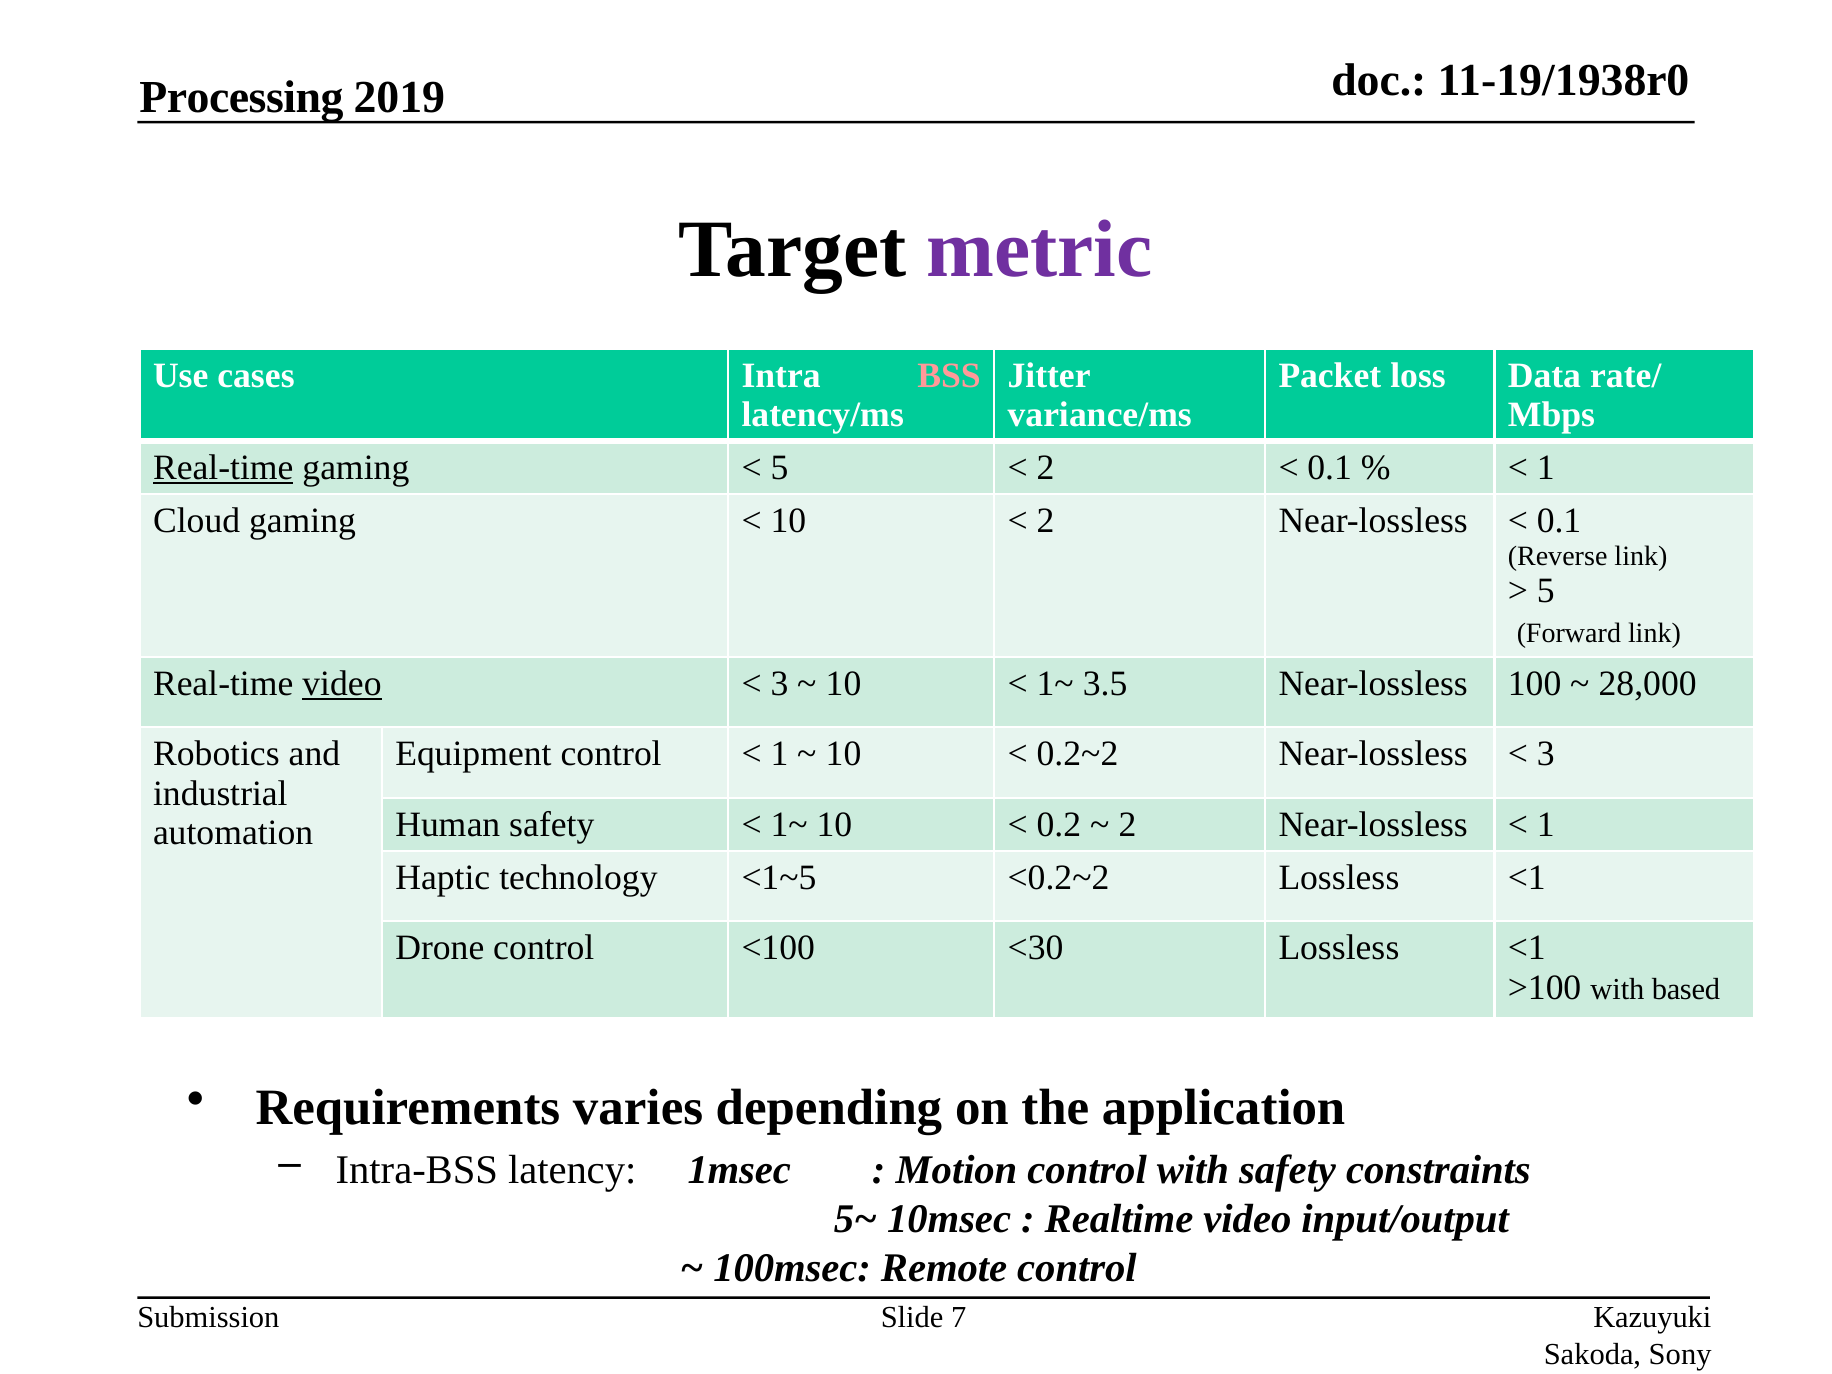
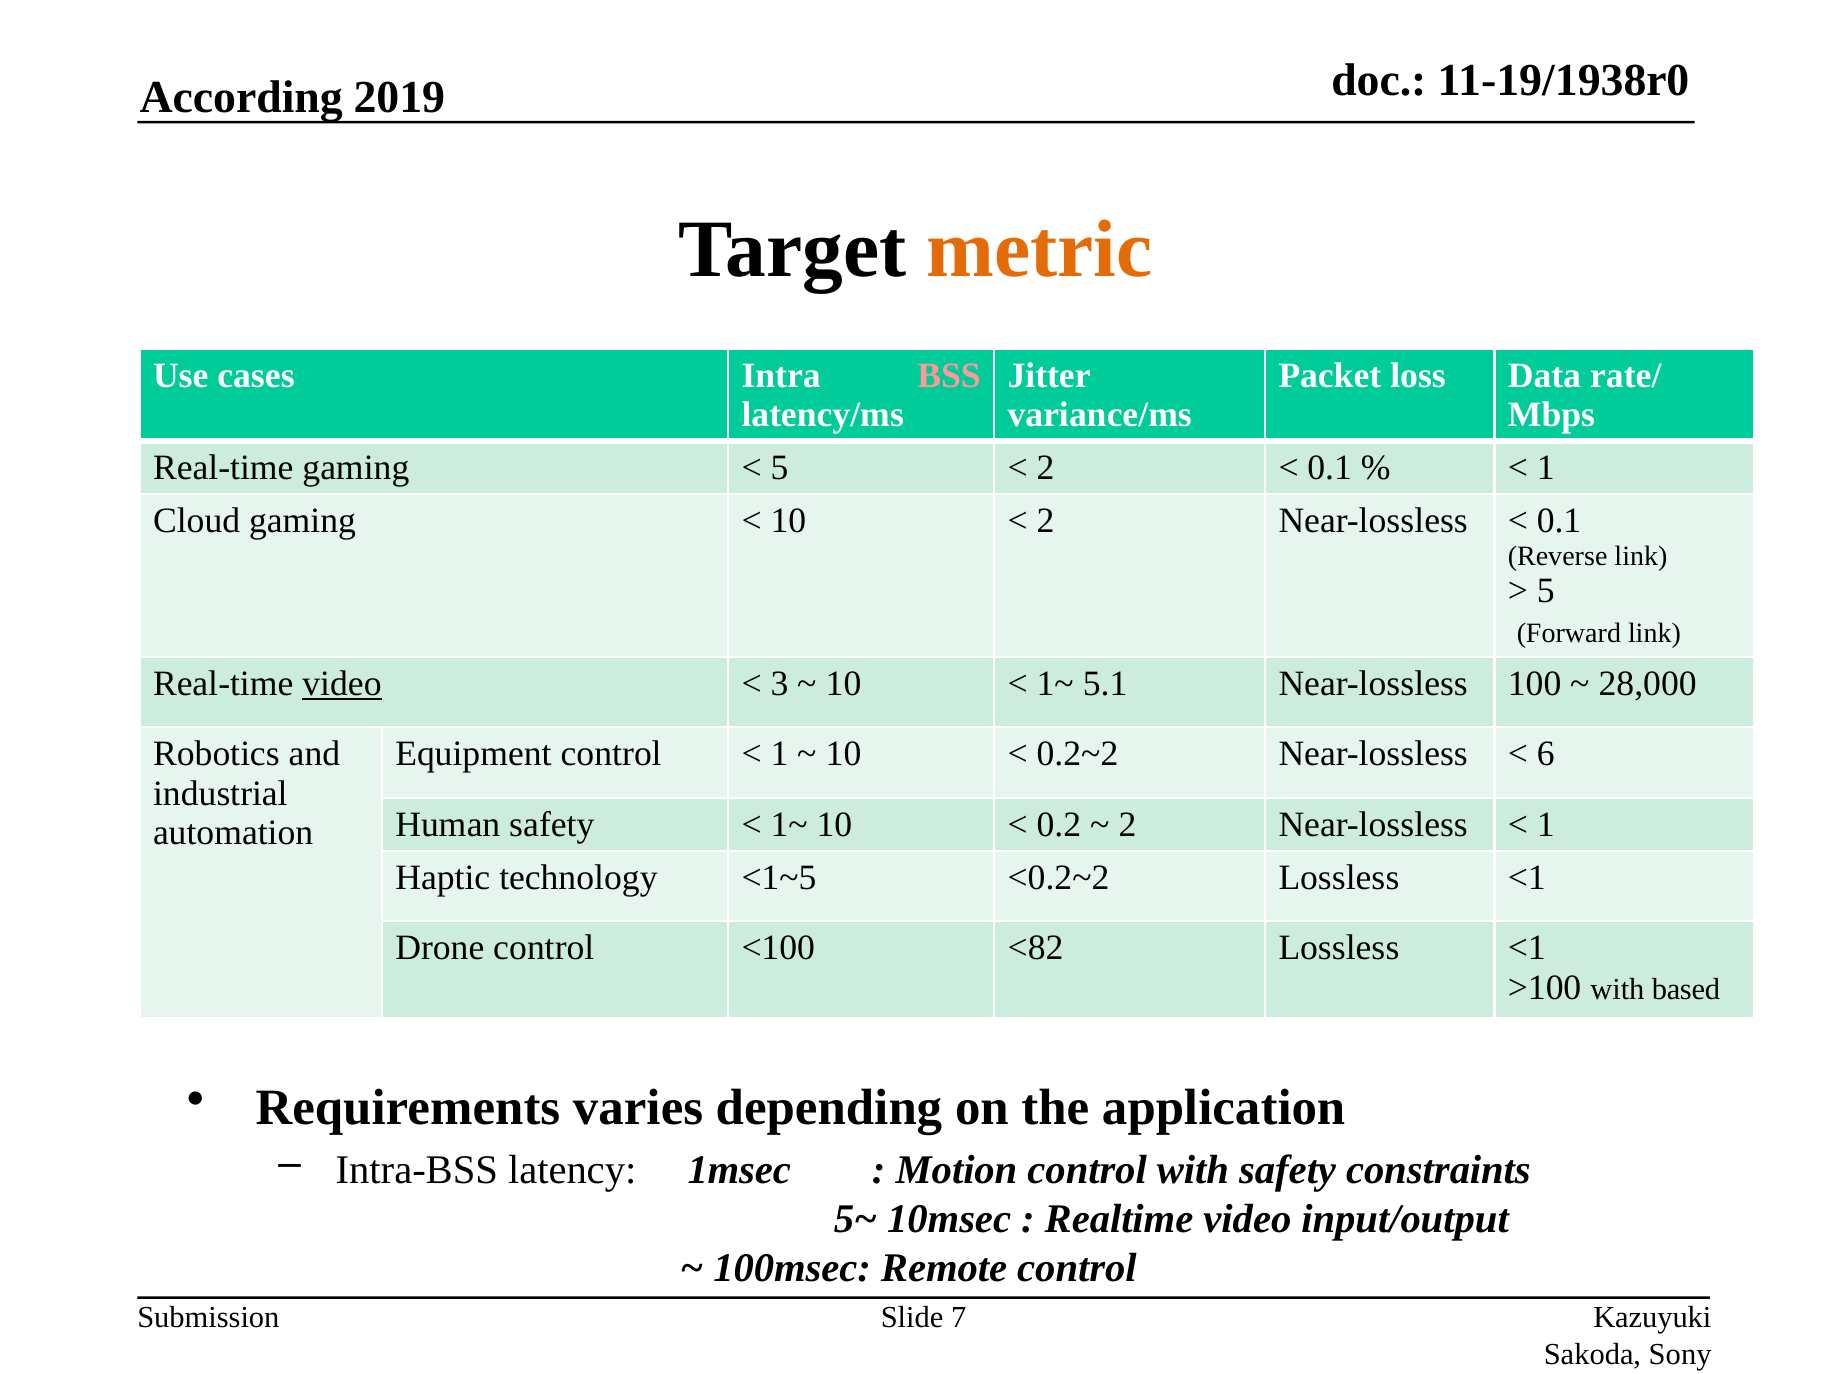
Processing: Processing -> According
metric colour: purple -> orange
Real-time at (223, 468) underline: present -> none
3.5: 3.5 -> 5.1
3 at (1546, 754): 3 -> 6
<30: <30 -> <82
